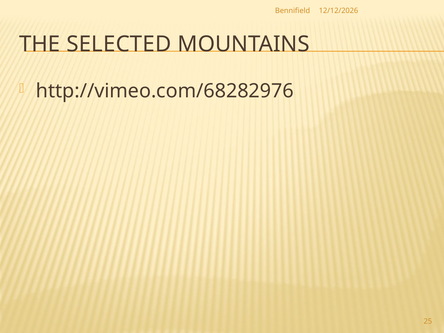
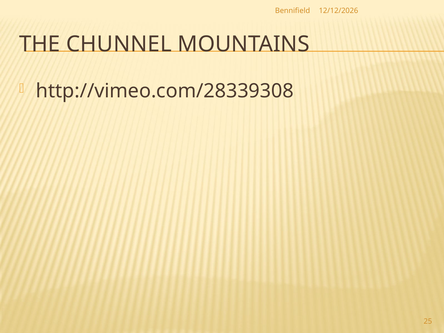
SELECTED: SELECTED -> CHUNNEL
http://vimeo.com/68282976: http://vimeo.com/68282976 -> http://vimeo.com/28339308
